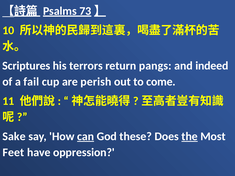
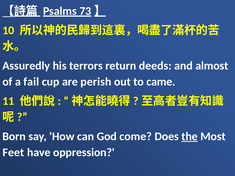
Scriptures: Scriptures -> Assuredly
pangs: pangs -> deeds
indeed: indeed -> almost
come: come -> came
Sake: Sake -> Born
can underline: present -> none
these: these -> come
